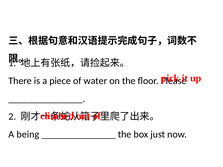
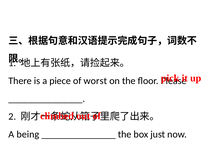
water: water -> worst
